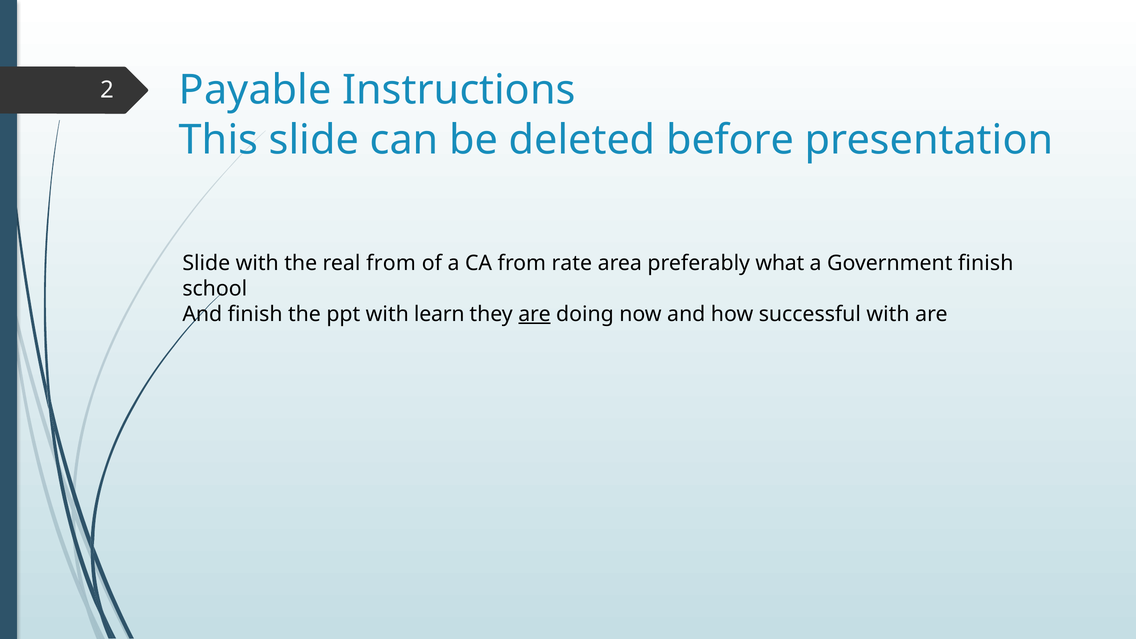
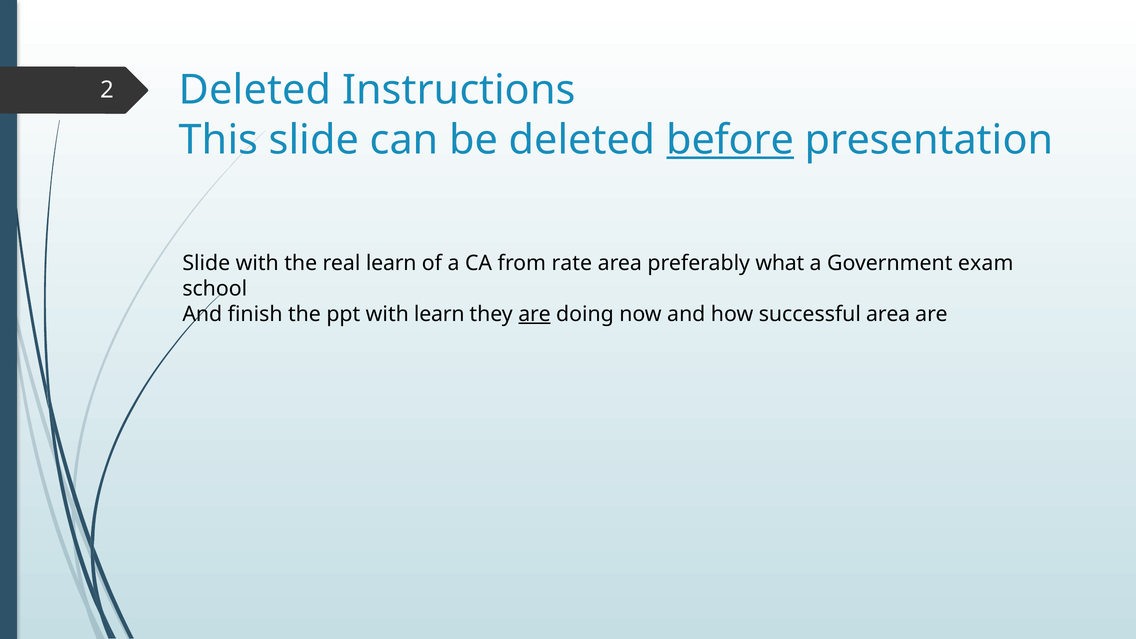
2 Payable: Payable -> Deleted
before underline: none -> present
real from: from -> learn
Government finish: finish -> exam
successful with: with -> area
